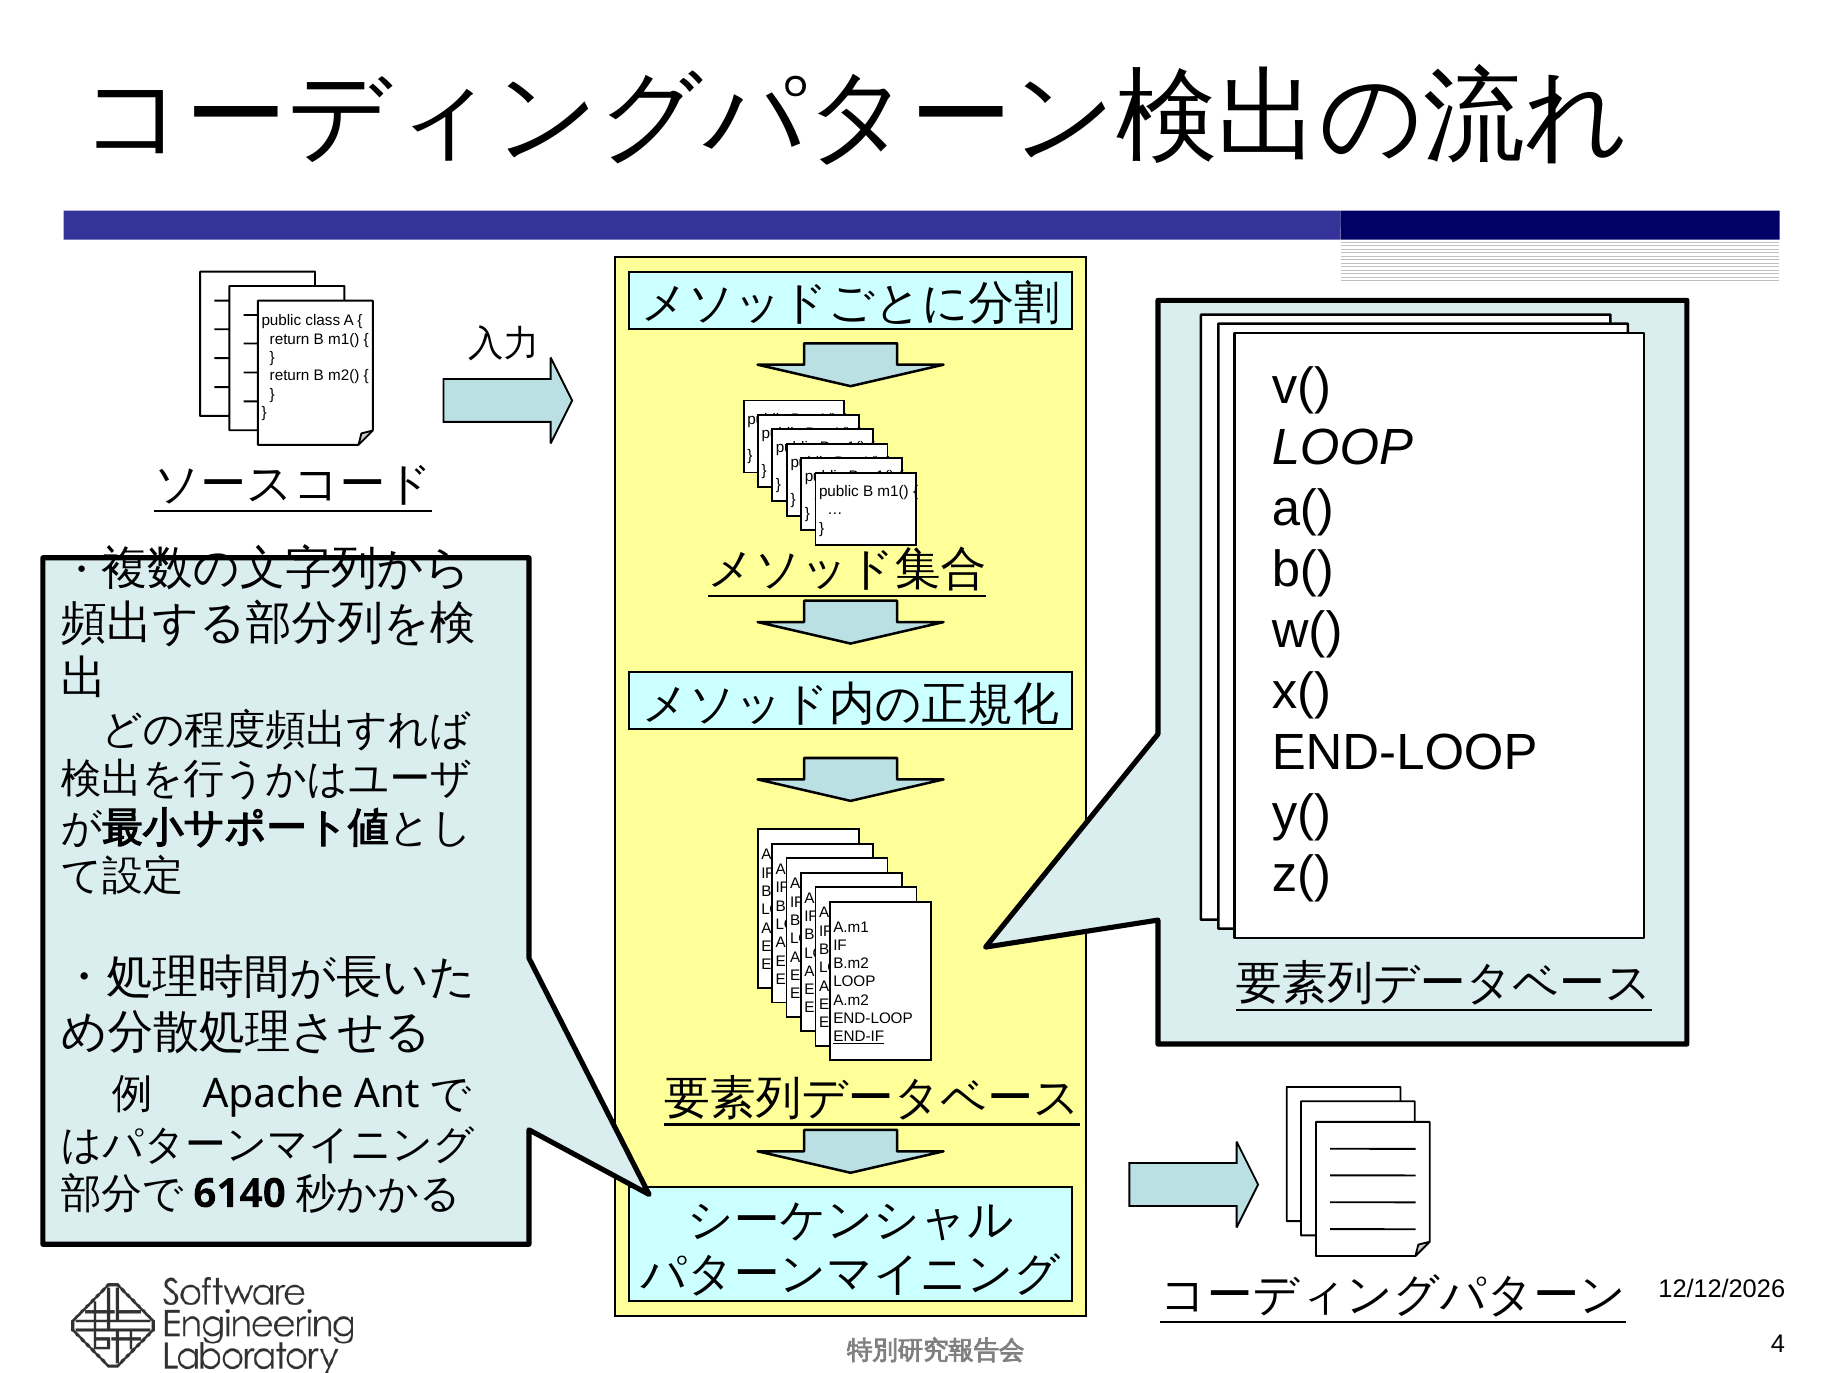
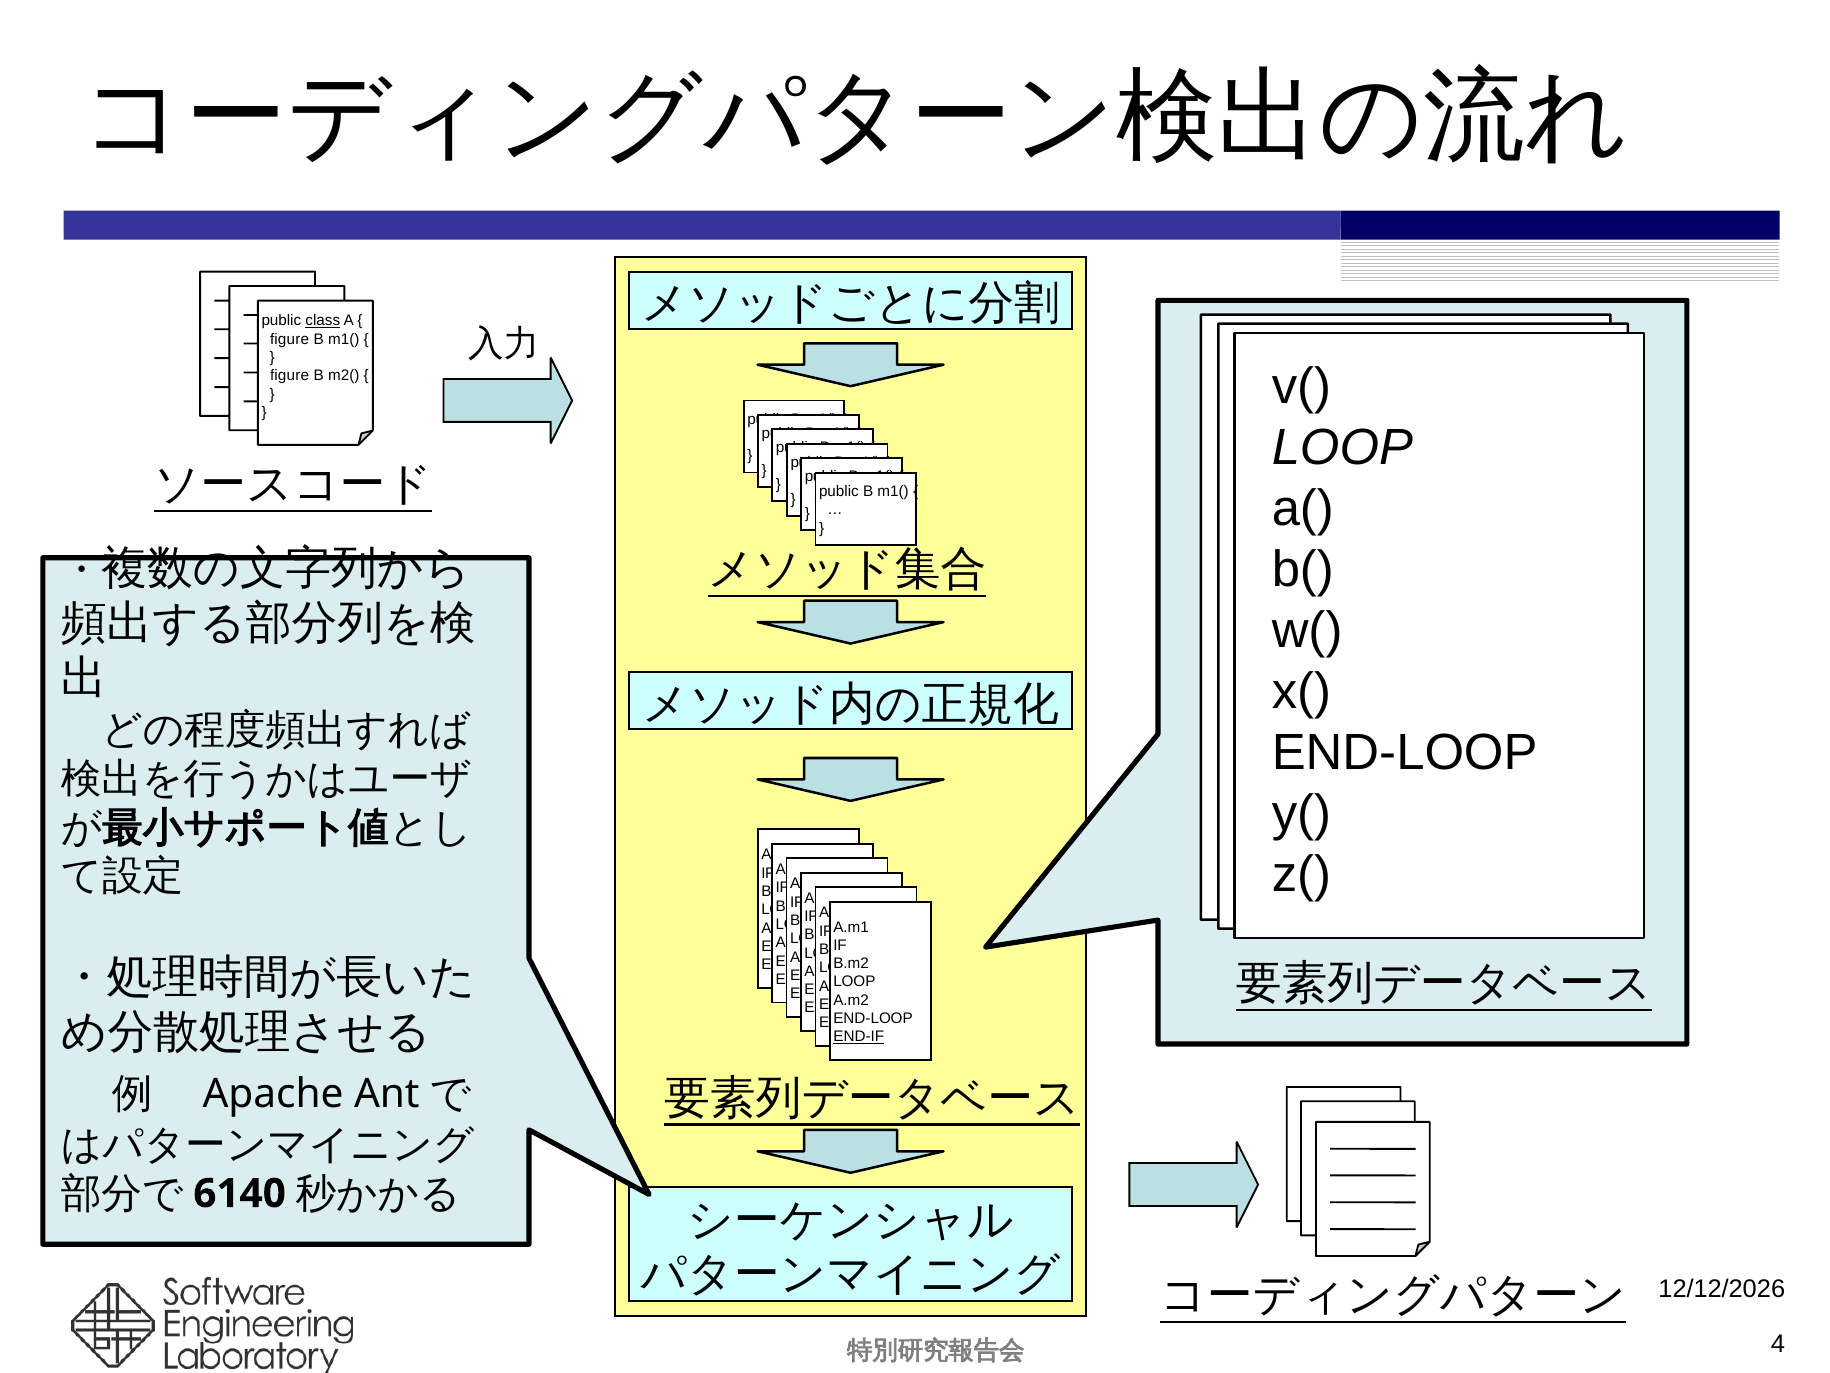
class underline: none -> present
return at (290, 339): return -> figure
return at (290, 376): return -> figure
